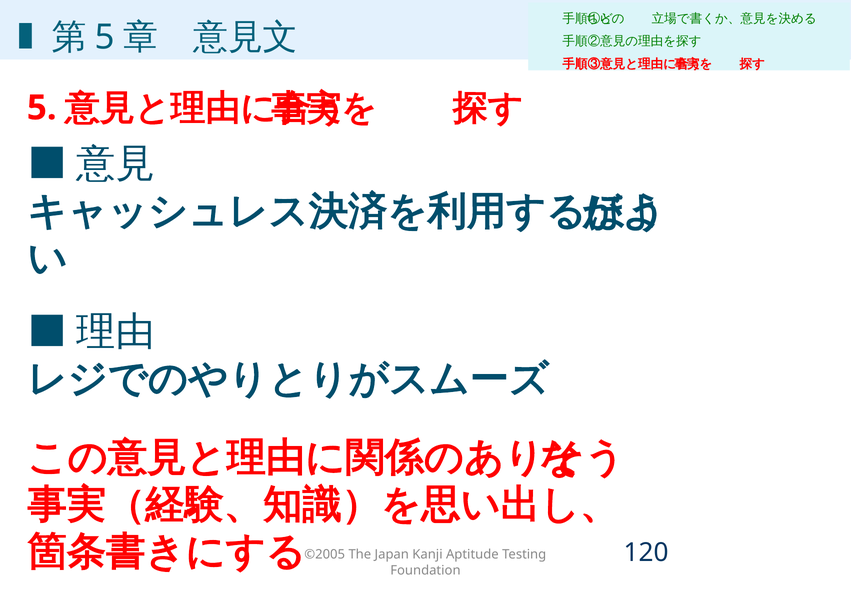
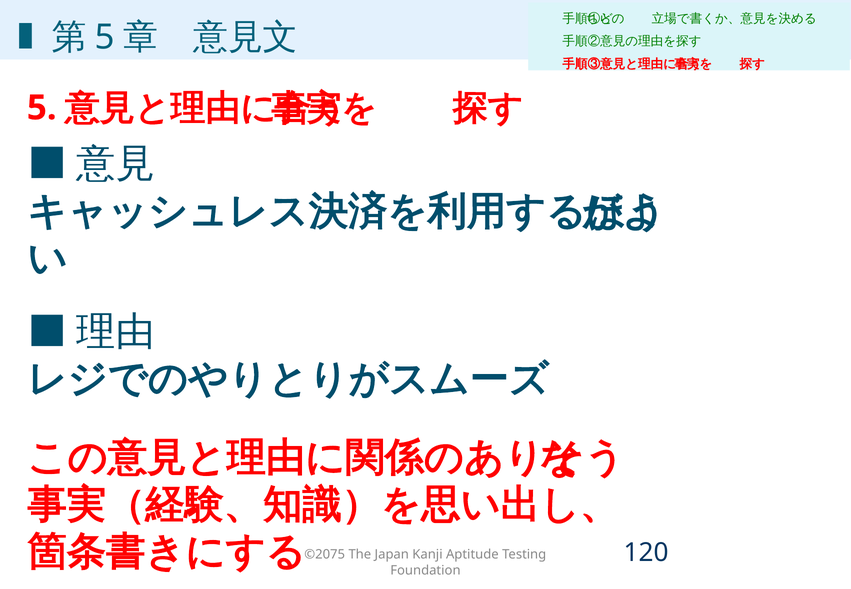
©2005: ©2005 -> ©2075
